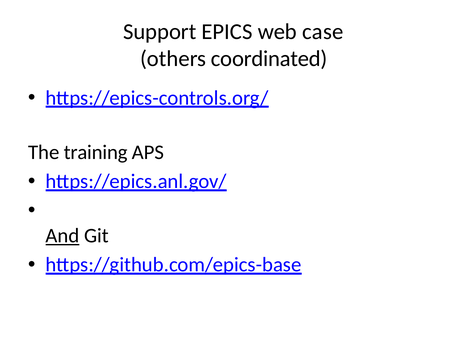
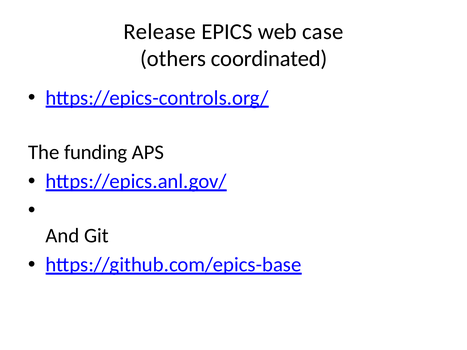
Support: Support -> Release
training: training -> funding
And underline: present -> none
